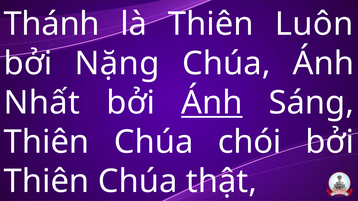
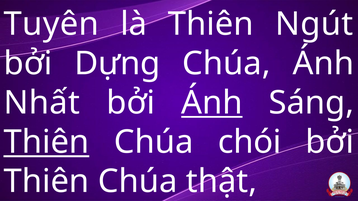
Thánh: Thánh -> Tuyên
Luôn: Luôn -> Ngút
Nặng: Nặng -> Dựng
Thiên at (46, 142) underline: none -> present
